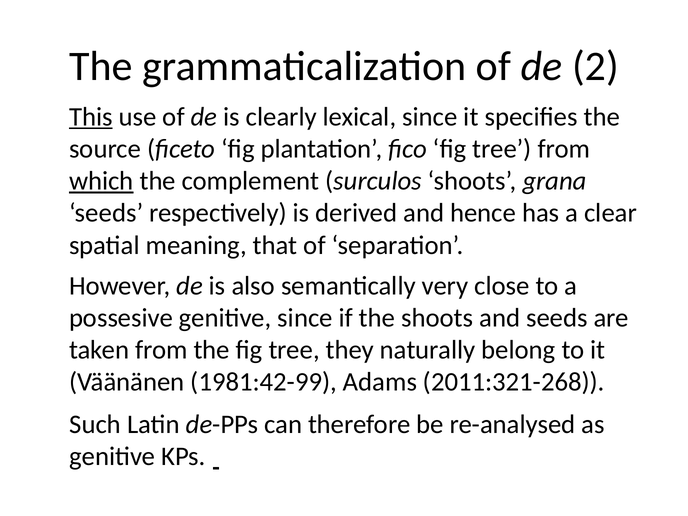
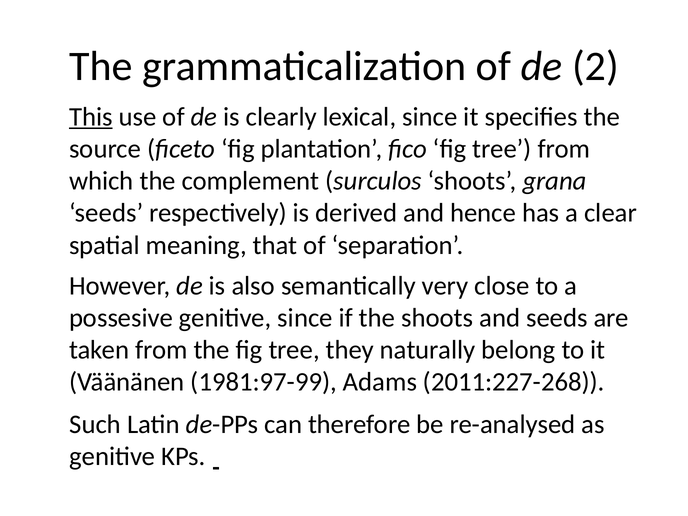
which underline: present -> none
1981:42-99: 1981:42-99 -> 1981:97-99
2011:321-268: 2011:321-268 -> 2011:227-268
